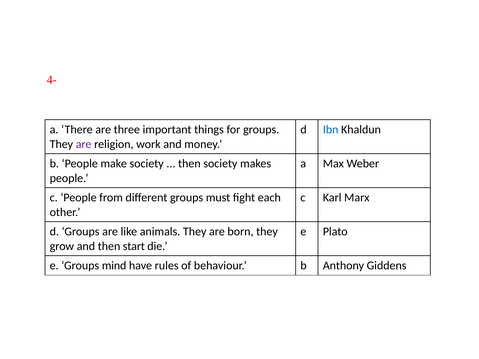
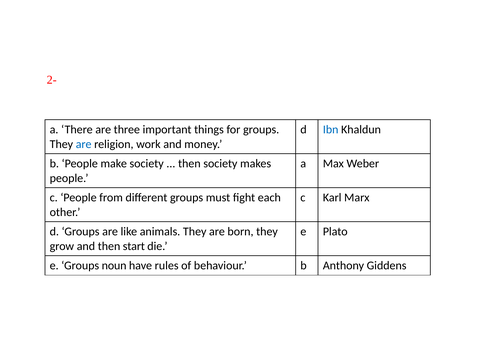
4-: 4- -> 2-
are at (84, 144) colour: purple -> blue
mind: mind -> noun
